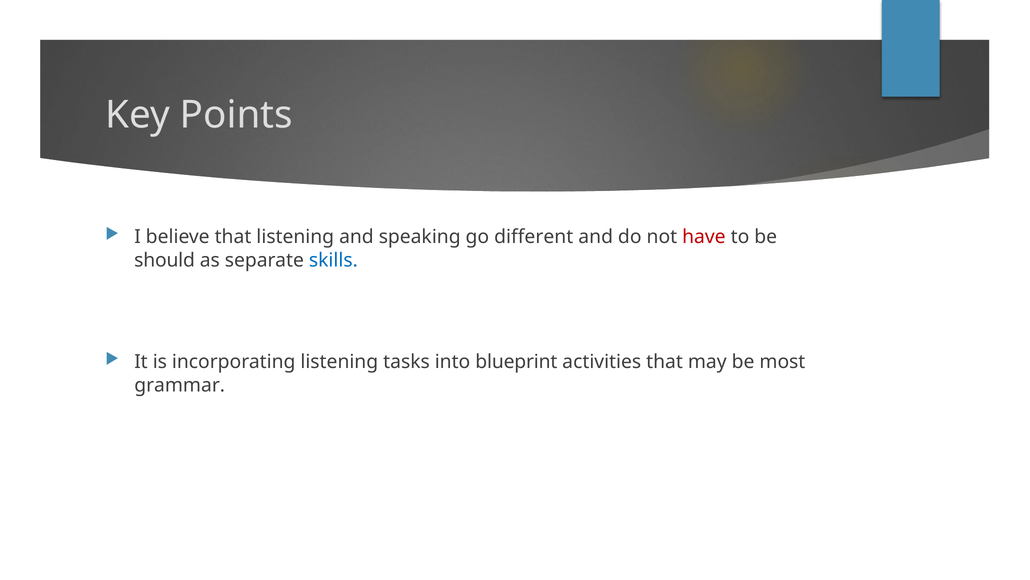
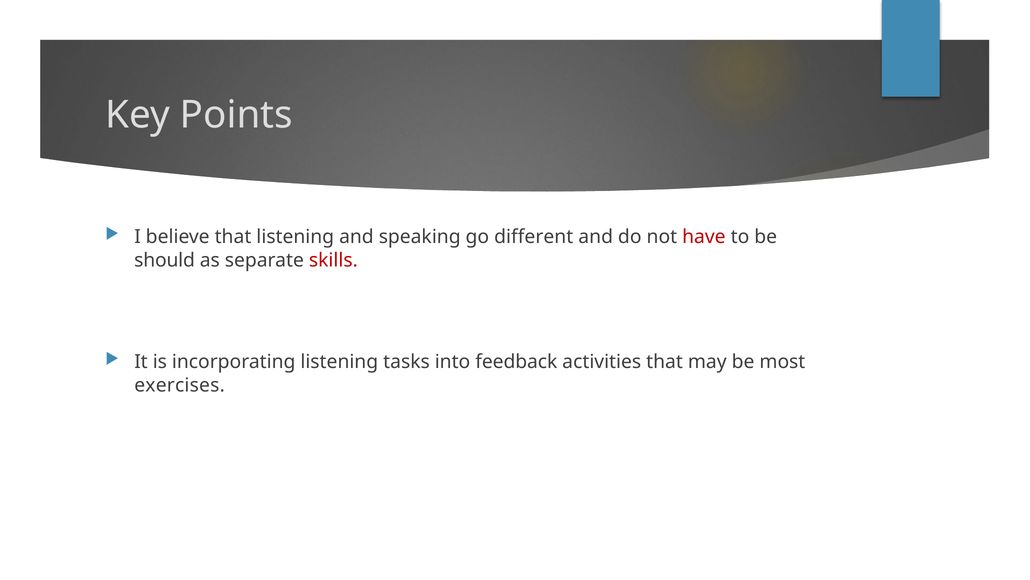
skills colour: blue -> red
blueprint: blueprint -> feedback
grammar: grammar -> exercises
